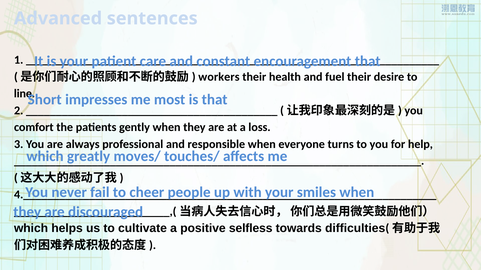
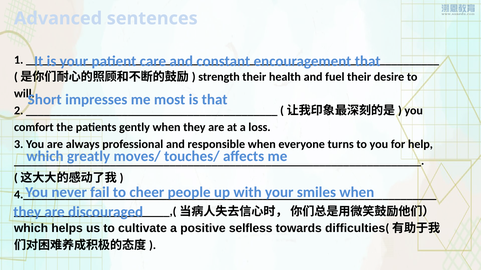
workers: workers -> strength
line: line -> will
